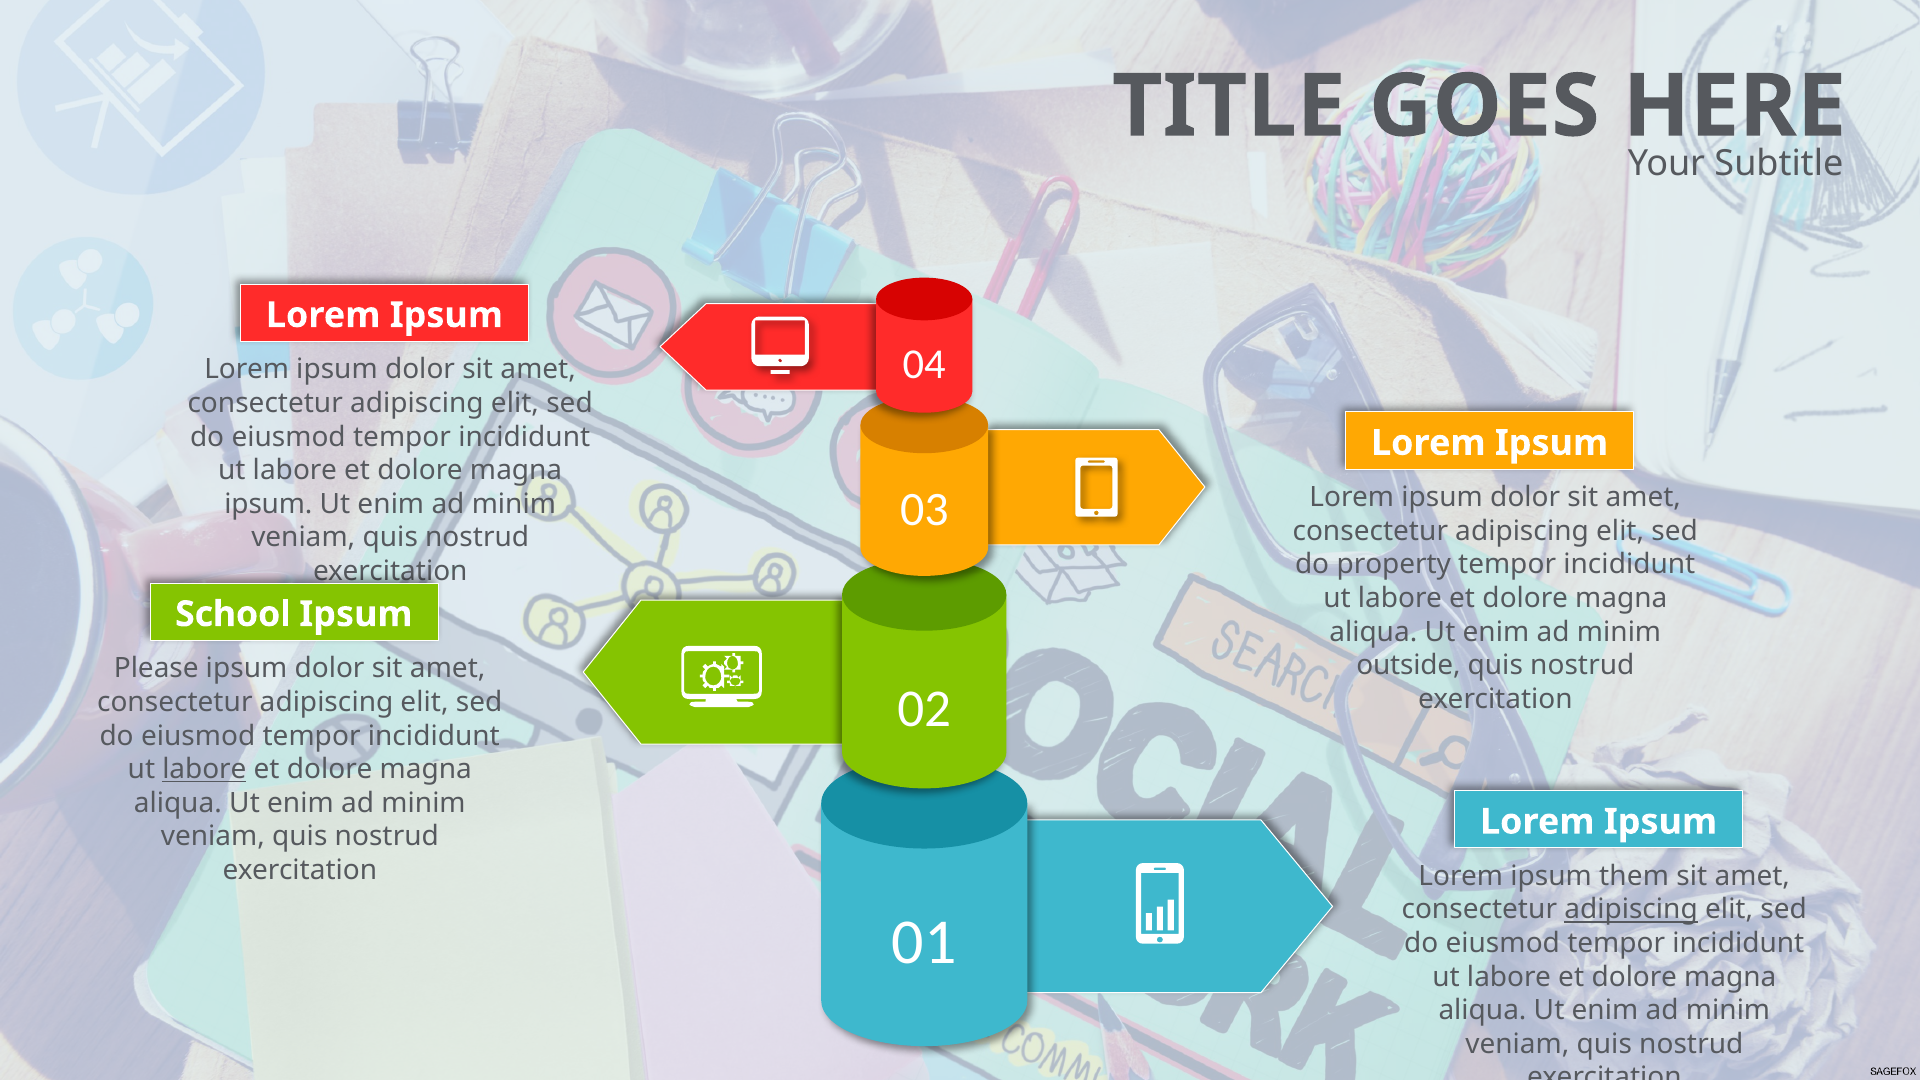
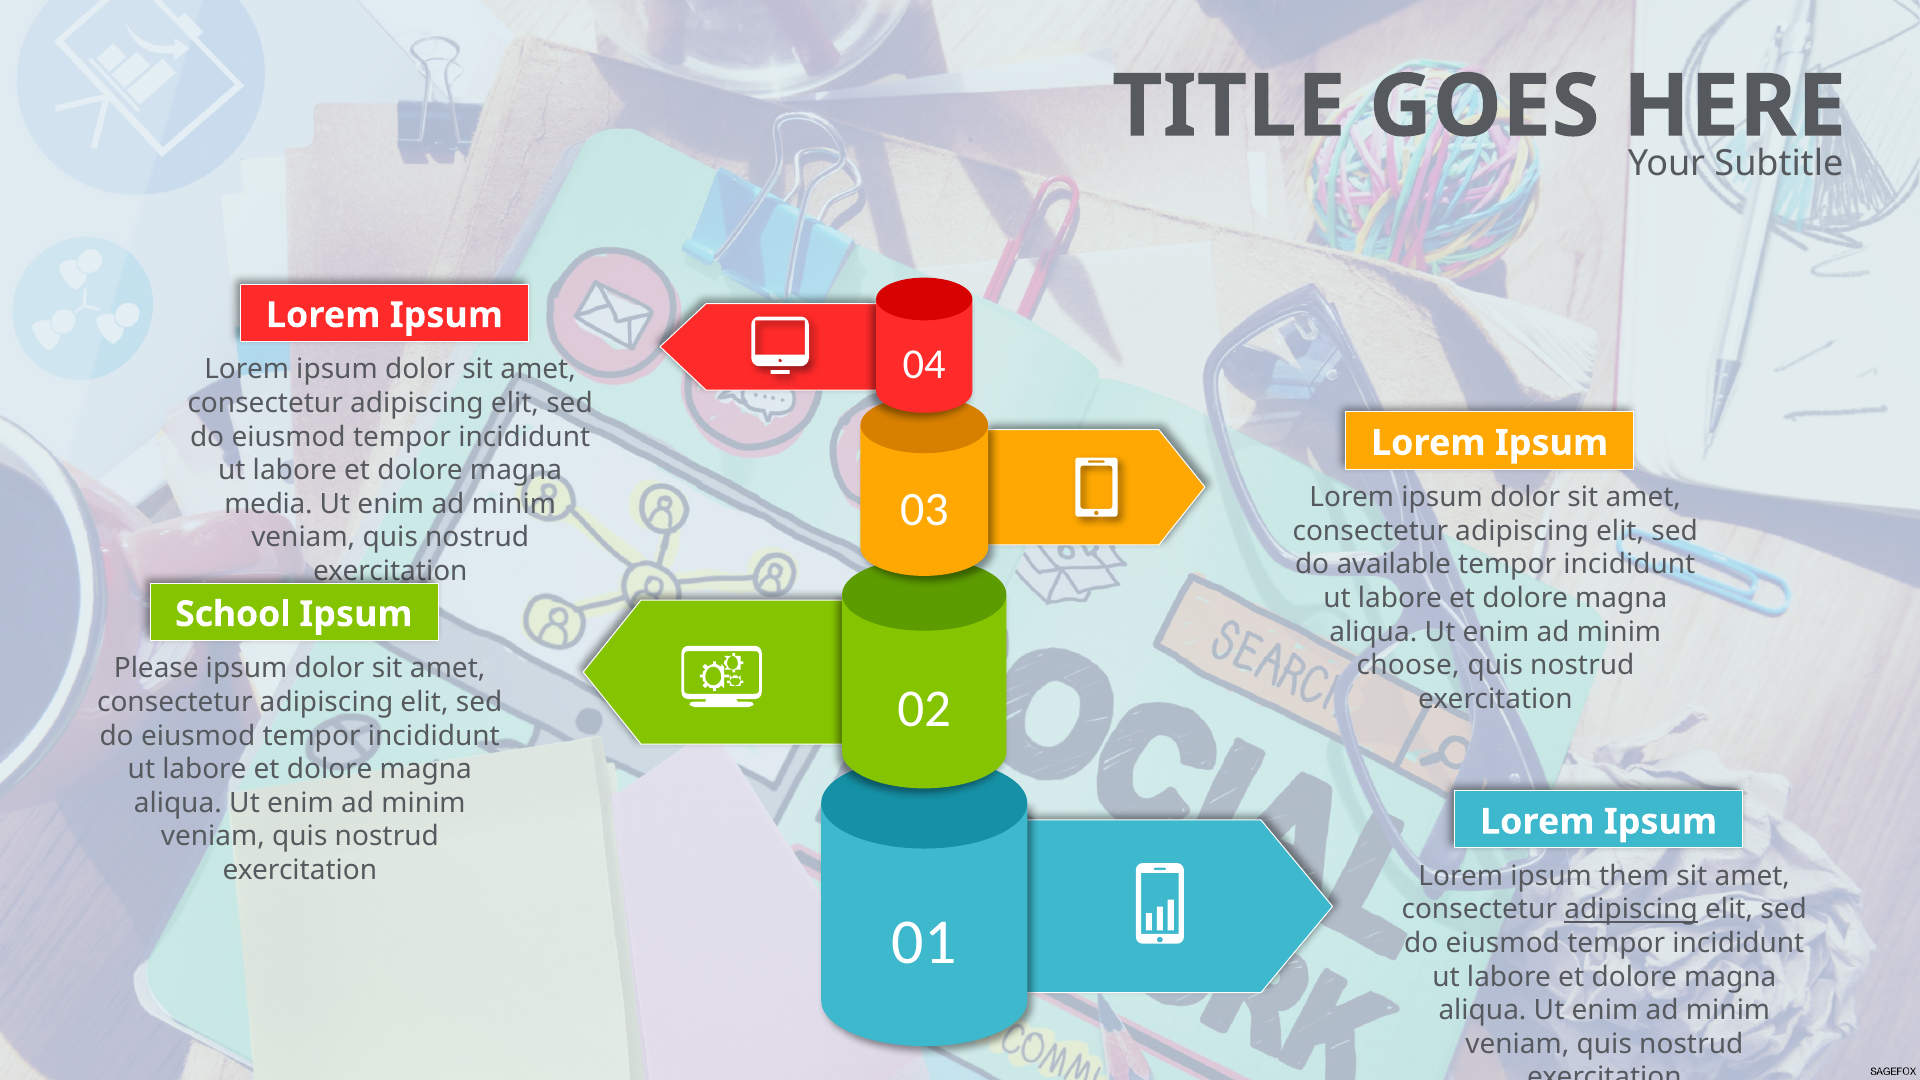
ipsum at (268, 504): ipsum -> media
property: property -> available
outside: outside -> choose
labore at (204, 769) underline: present -> none
